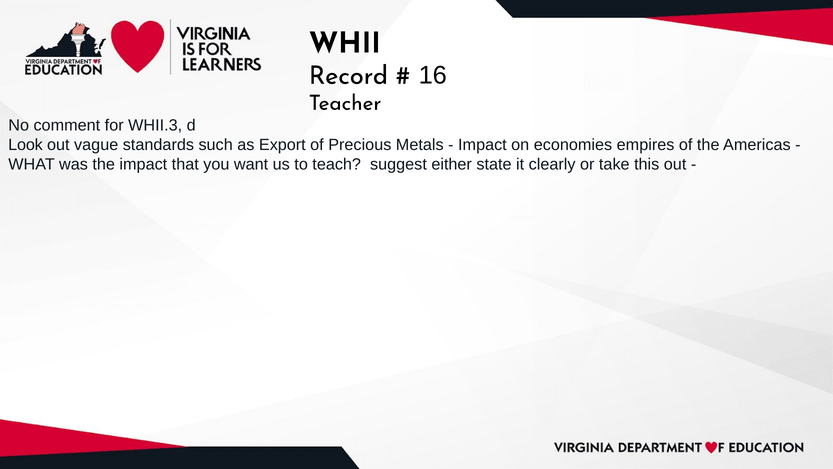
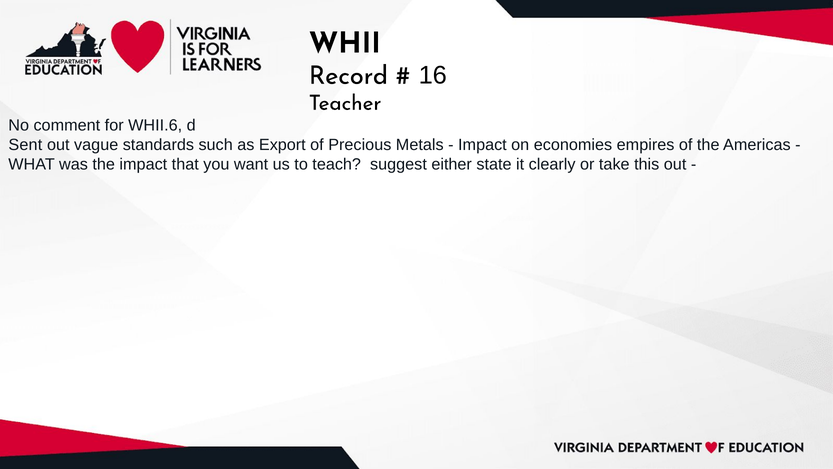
WHII.3: WHII.3 -> WHII.6
Look: Look -> Sent
